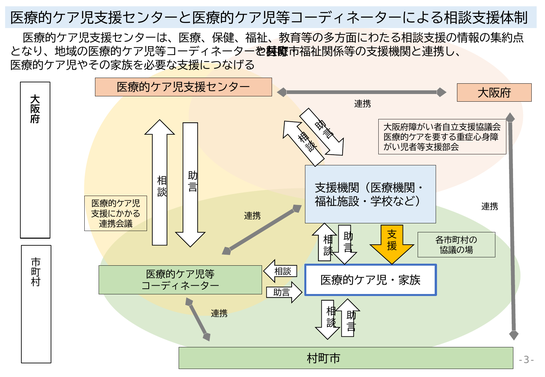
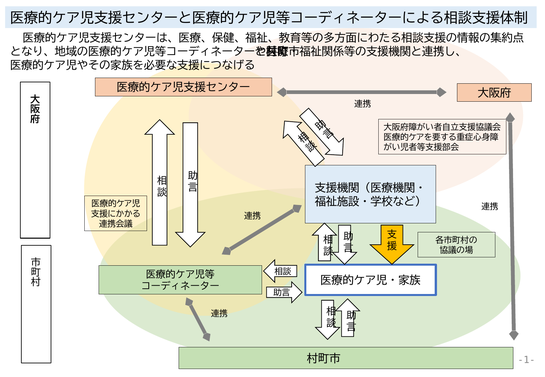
-3-: -3- -> -1-
